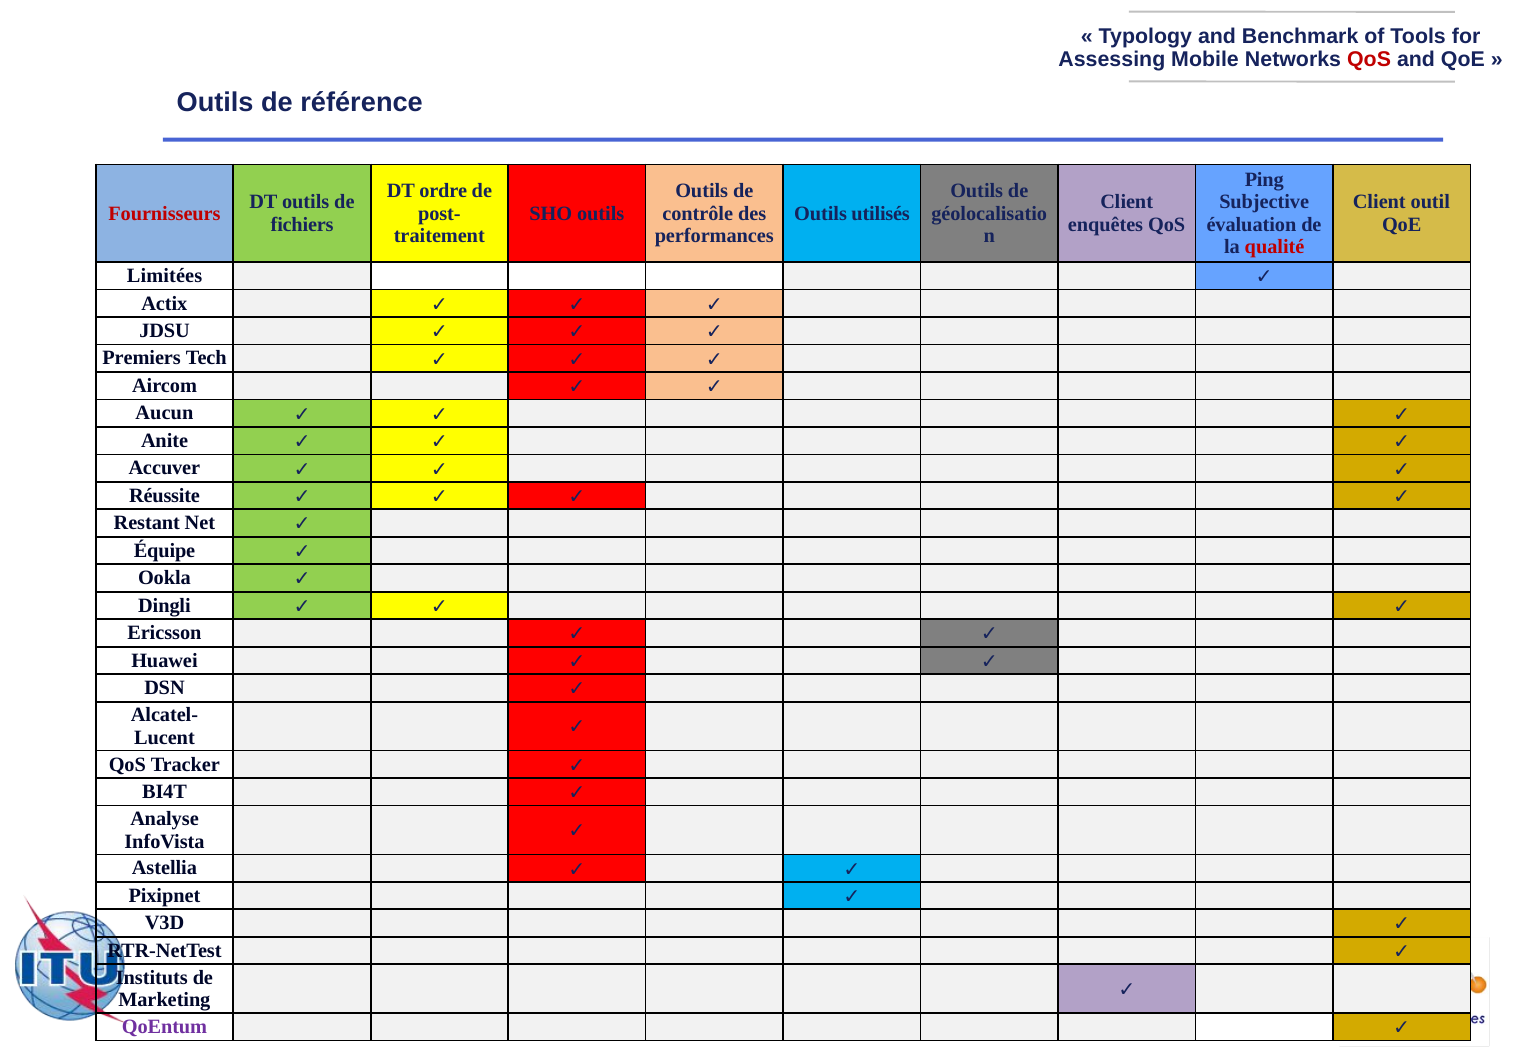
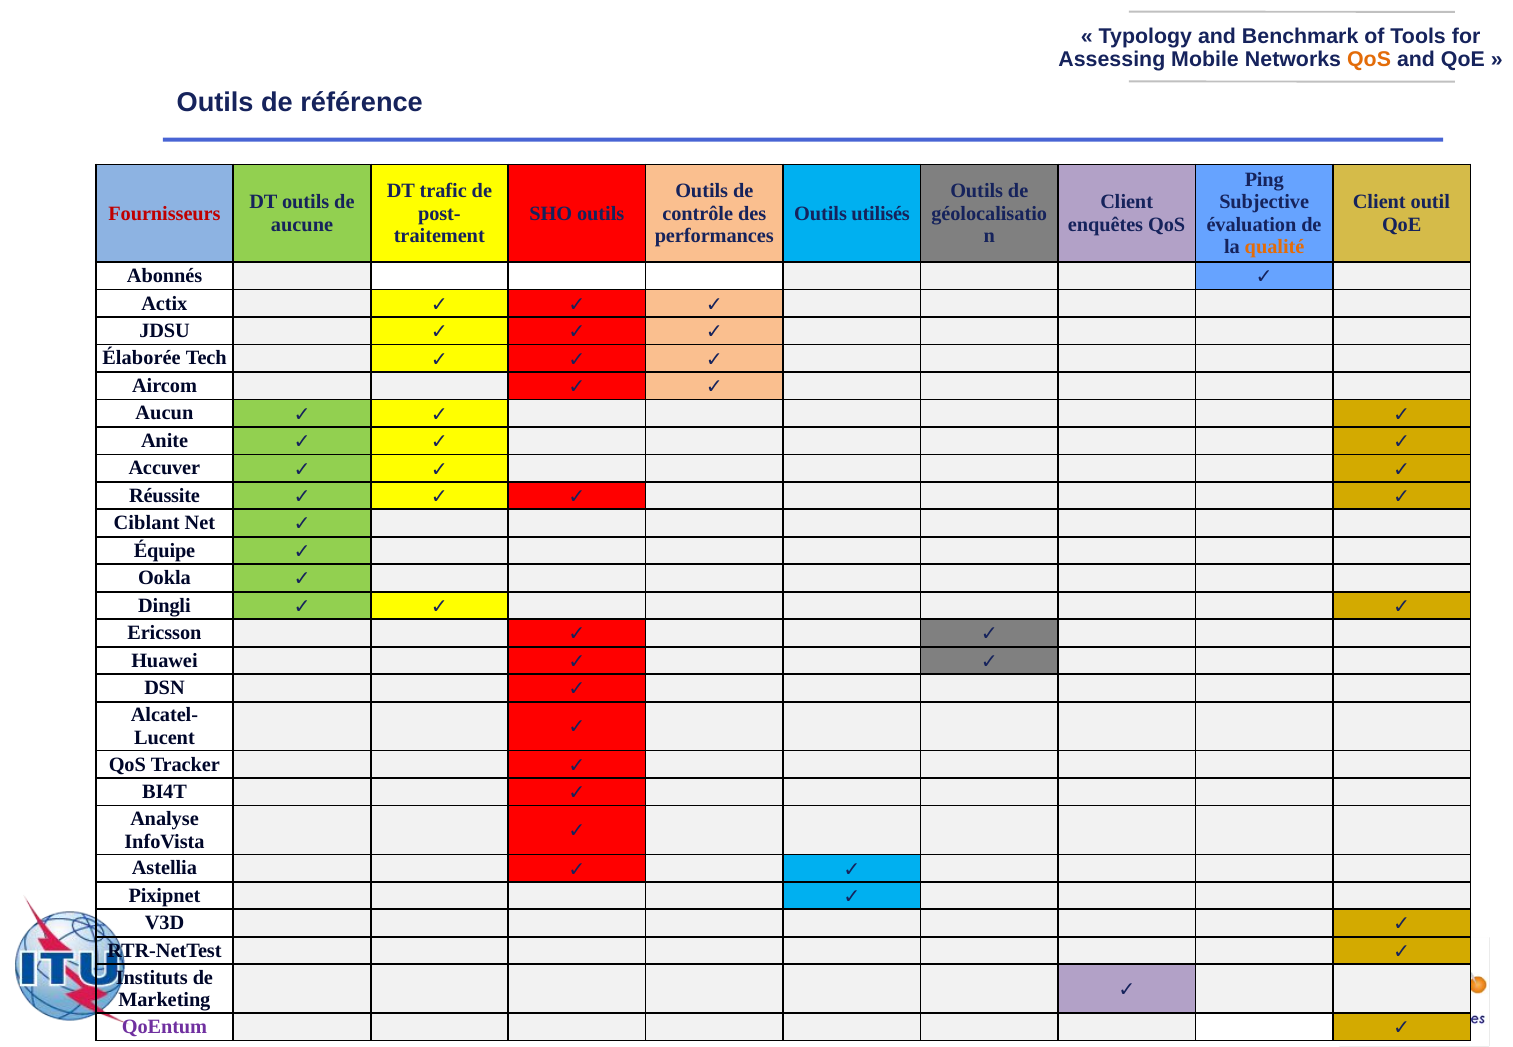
QoS at (1369, 60) colour: red -> orange
ordre: ordre -> trafic
fichiers: fichiers -> aucune
qualité colour: red -> orange
Limitées: Limitées -> Abonnés
Premiers: Premiers -> Élaborée
Restant: Restant -> Ciblant
